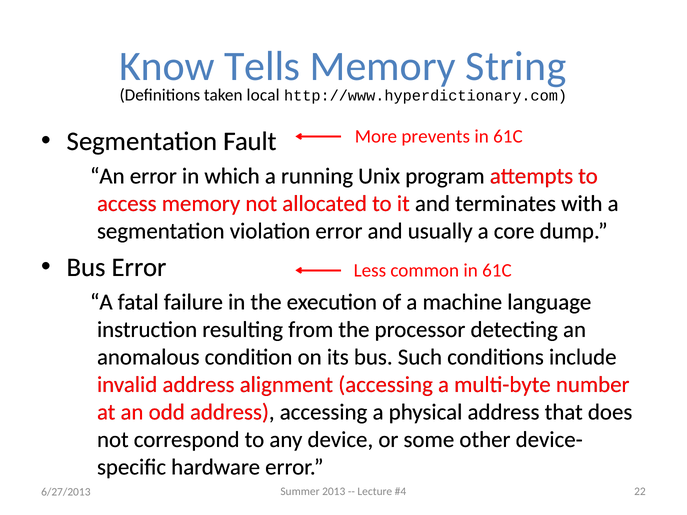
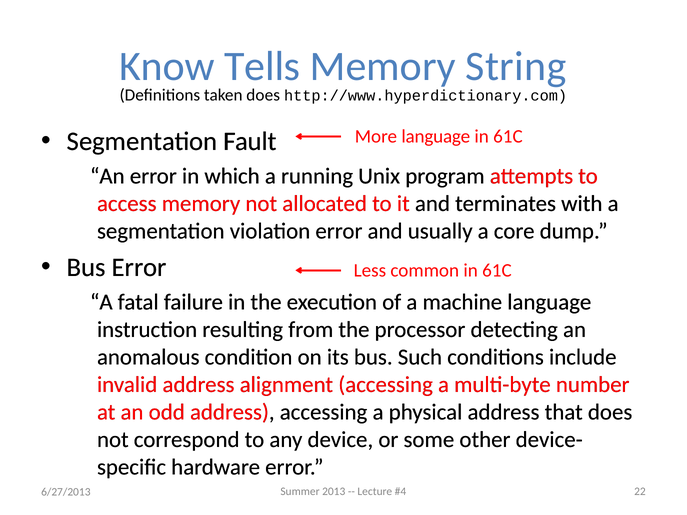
taken local: local -> does
More prevents: prevents -> language
